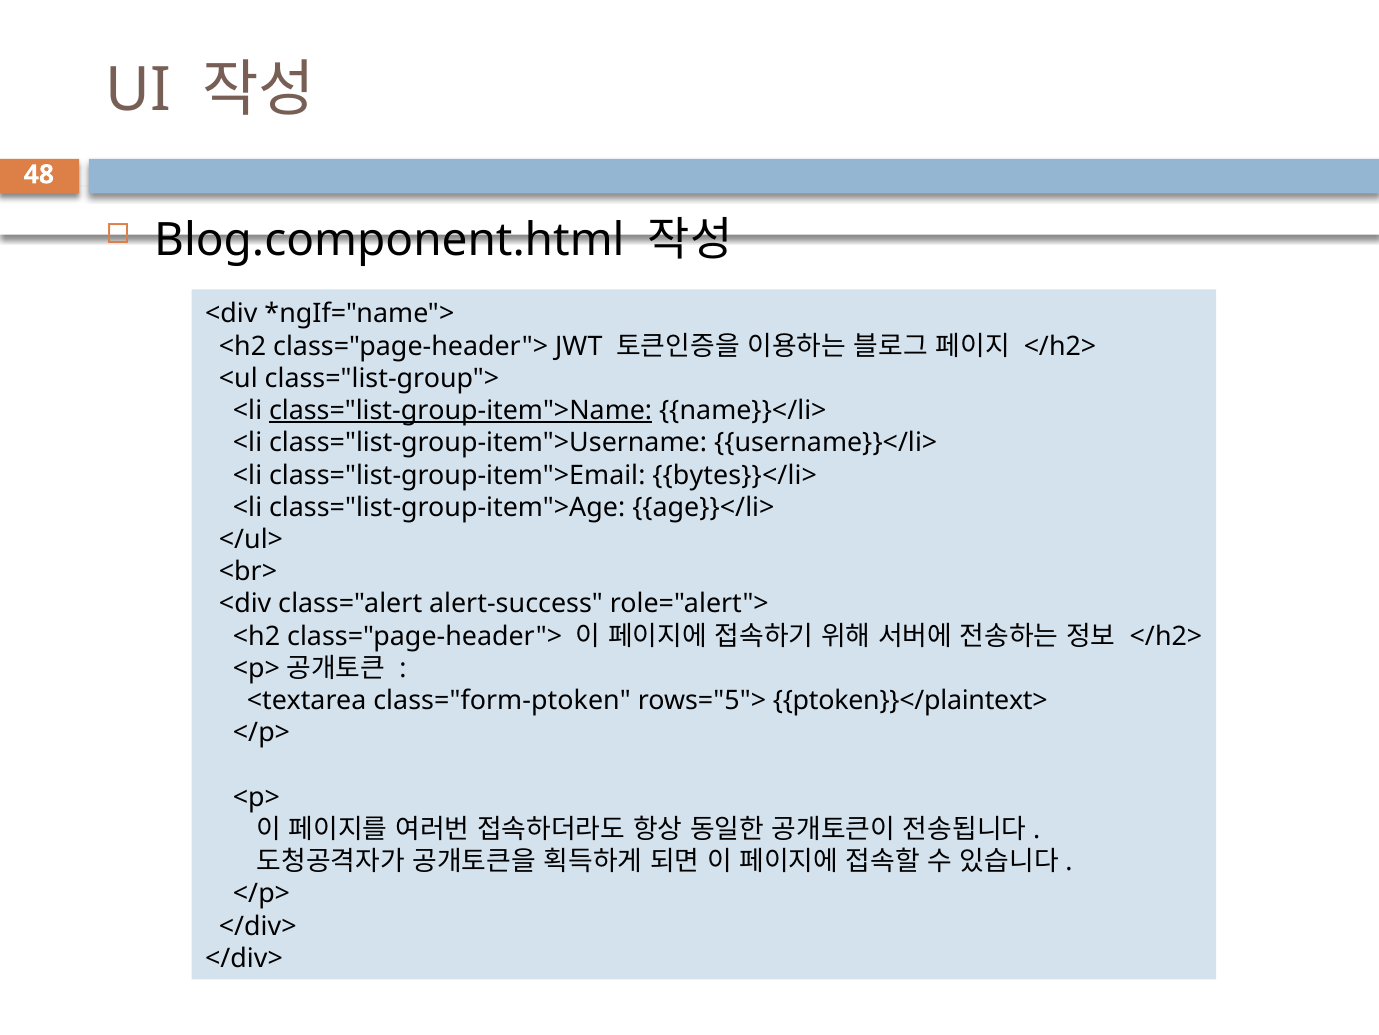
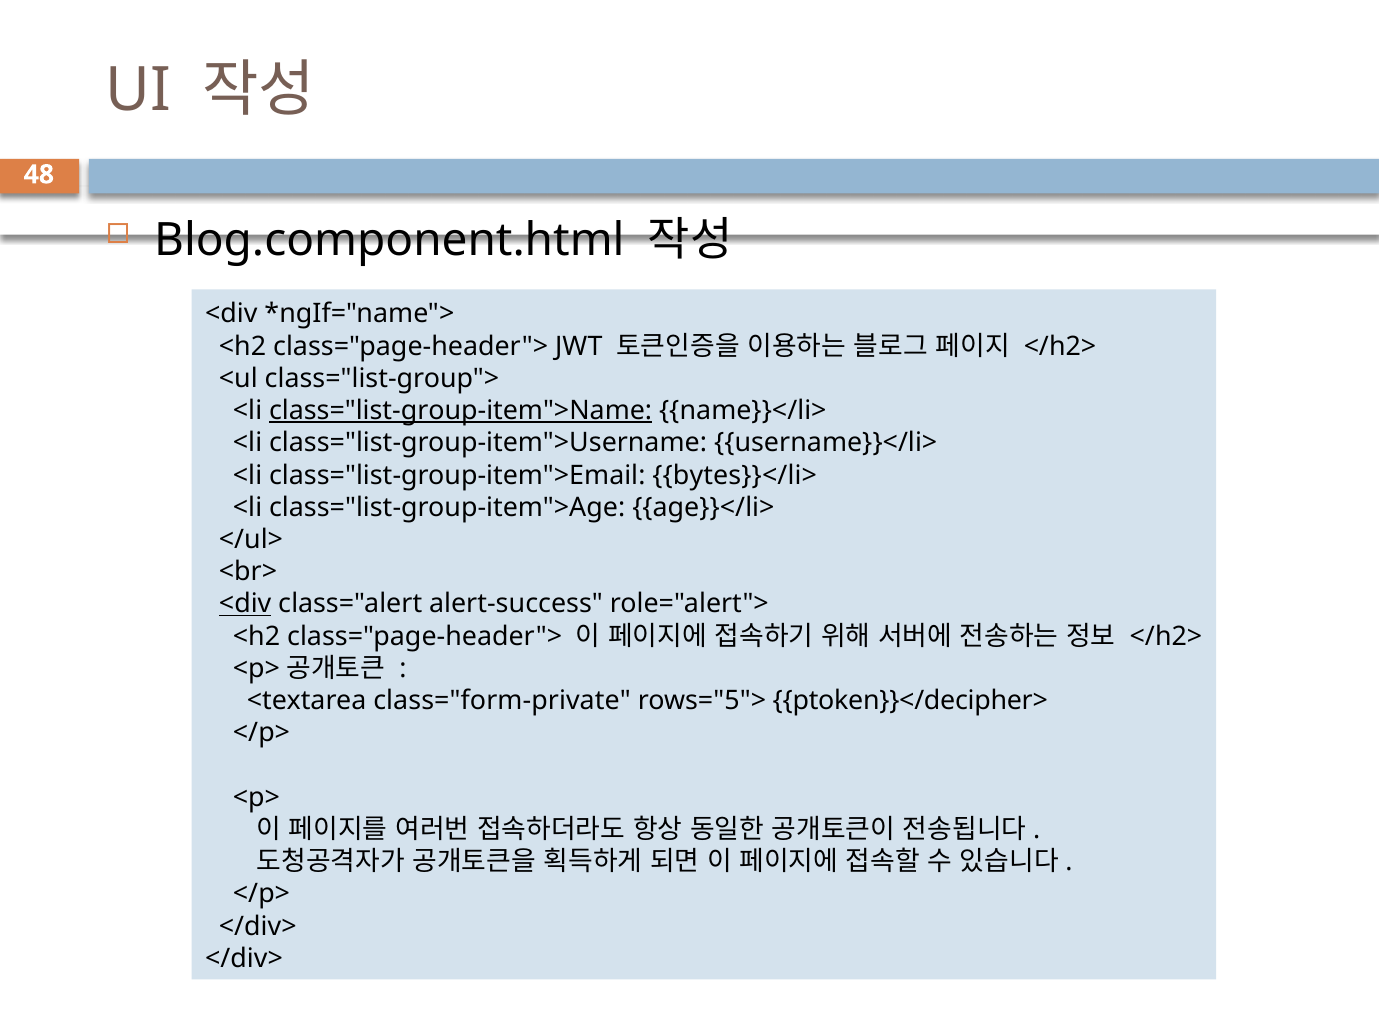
<div at (245, 604) underline: none -> present
class="form-ptoken: class="form-ptoken -> class="form-private
ptoken}}</plaintext>: ptoken}}</plaintext> -> ptoken}}</decipher>
